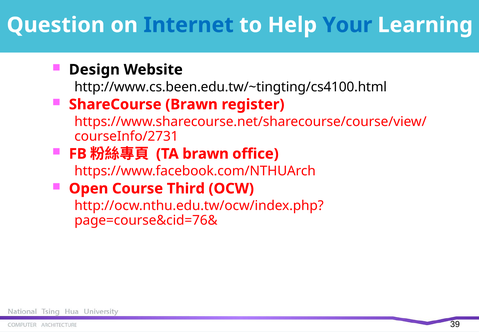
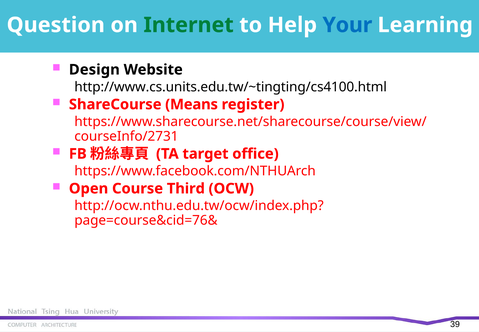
Internet colour: blue -> green
http://www.cs.been.edu.tw/~tingting/cs4100.html: http://www.cs.been.edu.tw/~tingting/cs4100.html -> http://www.cs.units.edu.tw/~tingting/cs4100.html
ShareCourse Brawn: Brawn -> Means
TA brawn: brawn -> target
